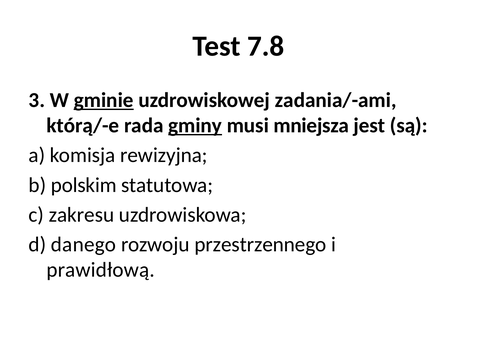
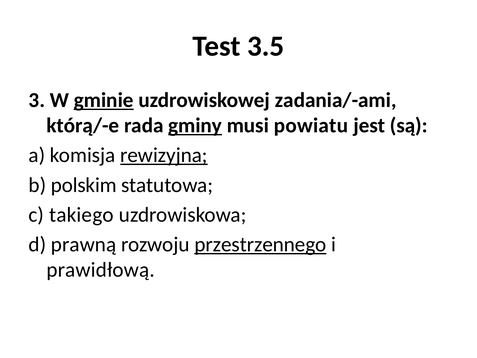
7.8: 7.8 -> 3.5
mniejsza: mniejsza -> powiatu
rewizyjna underline: none -> present
zakresu: zakresu -> takiego
danego: danego -> prawną
przestrzennego underline: none -> present
